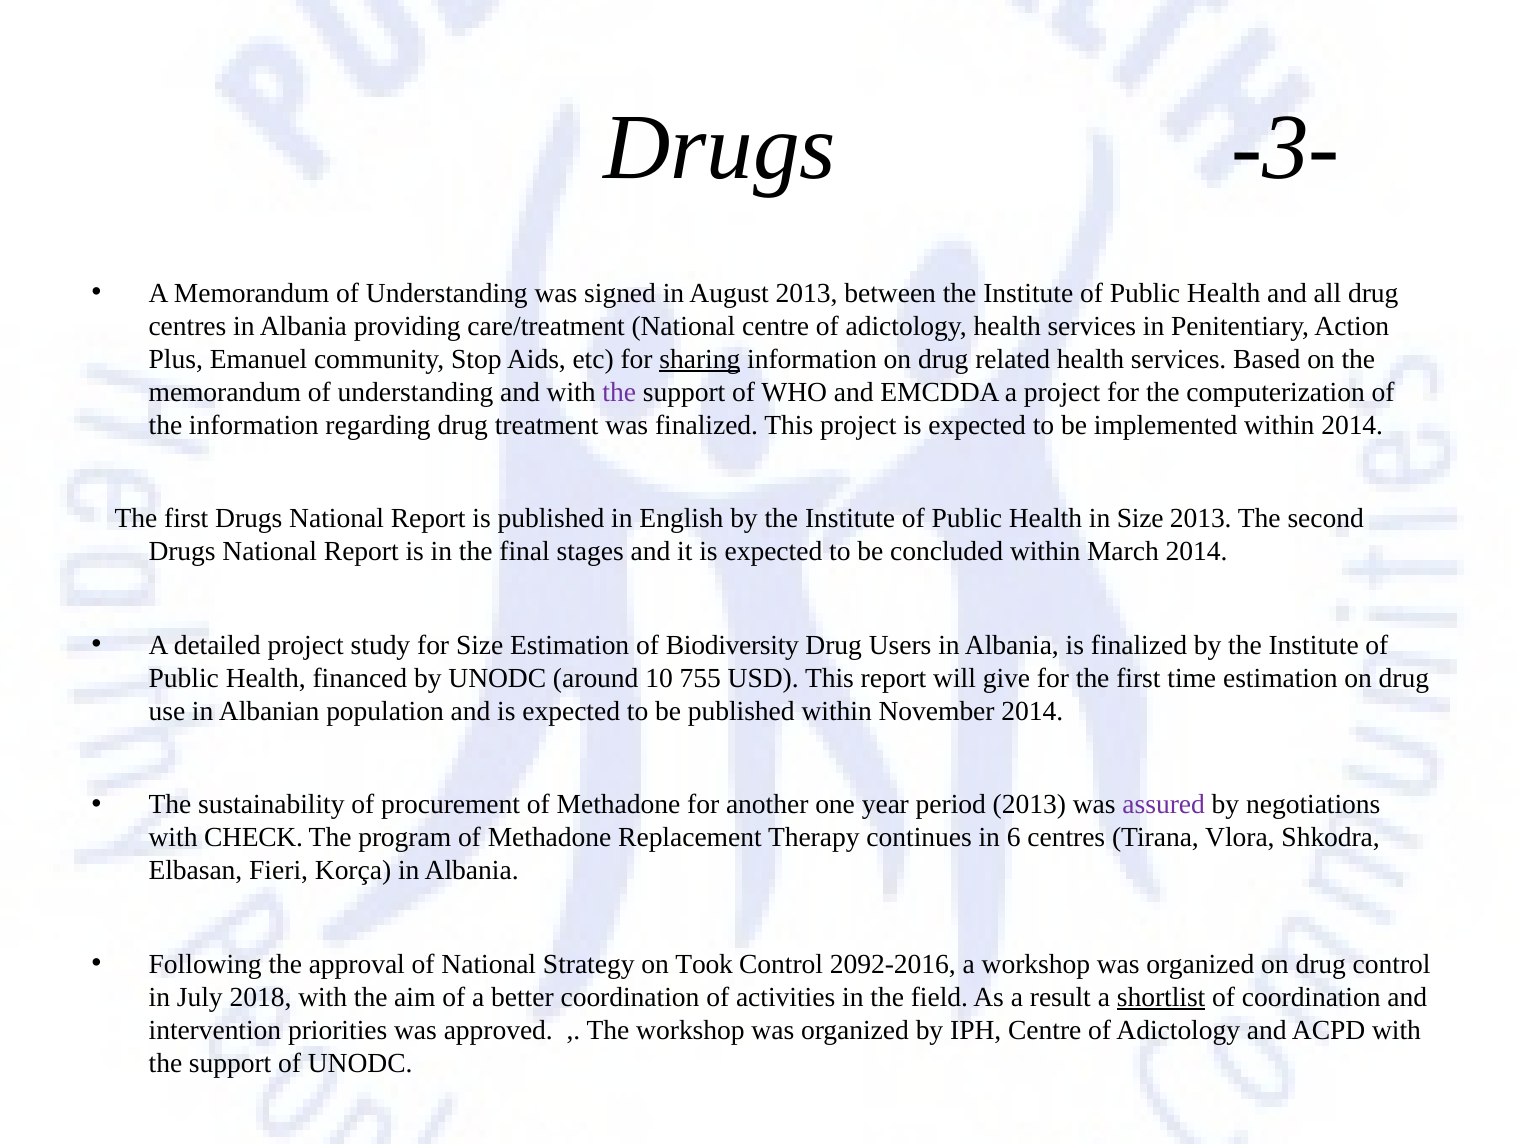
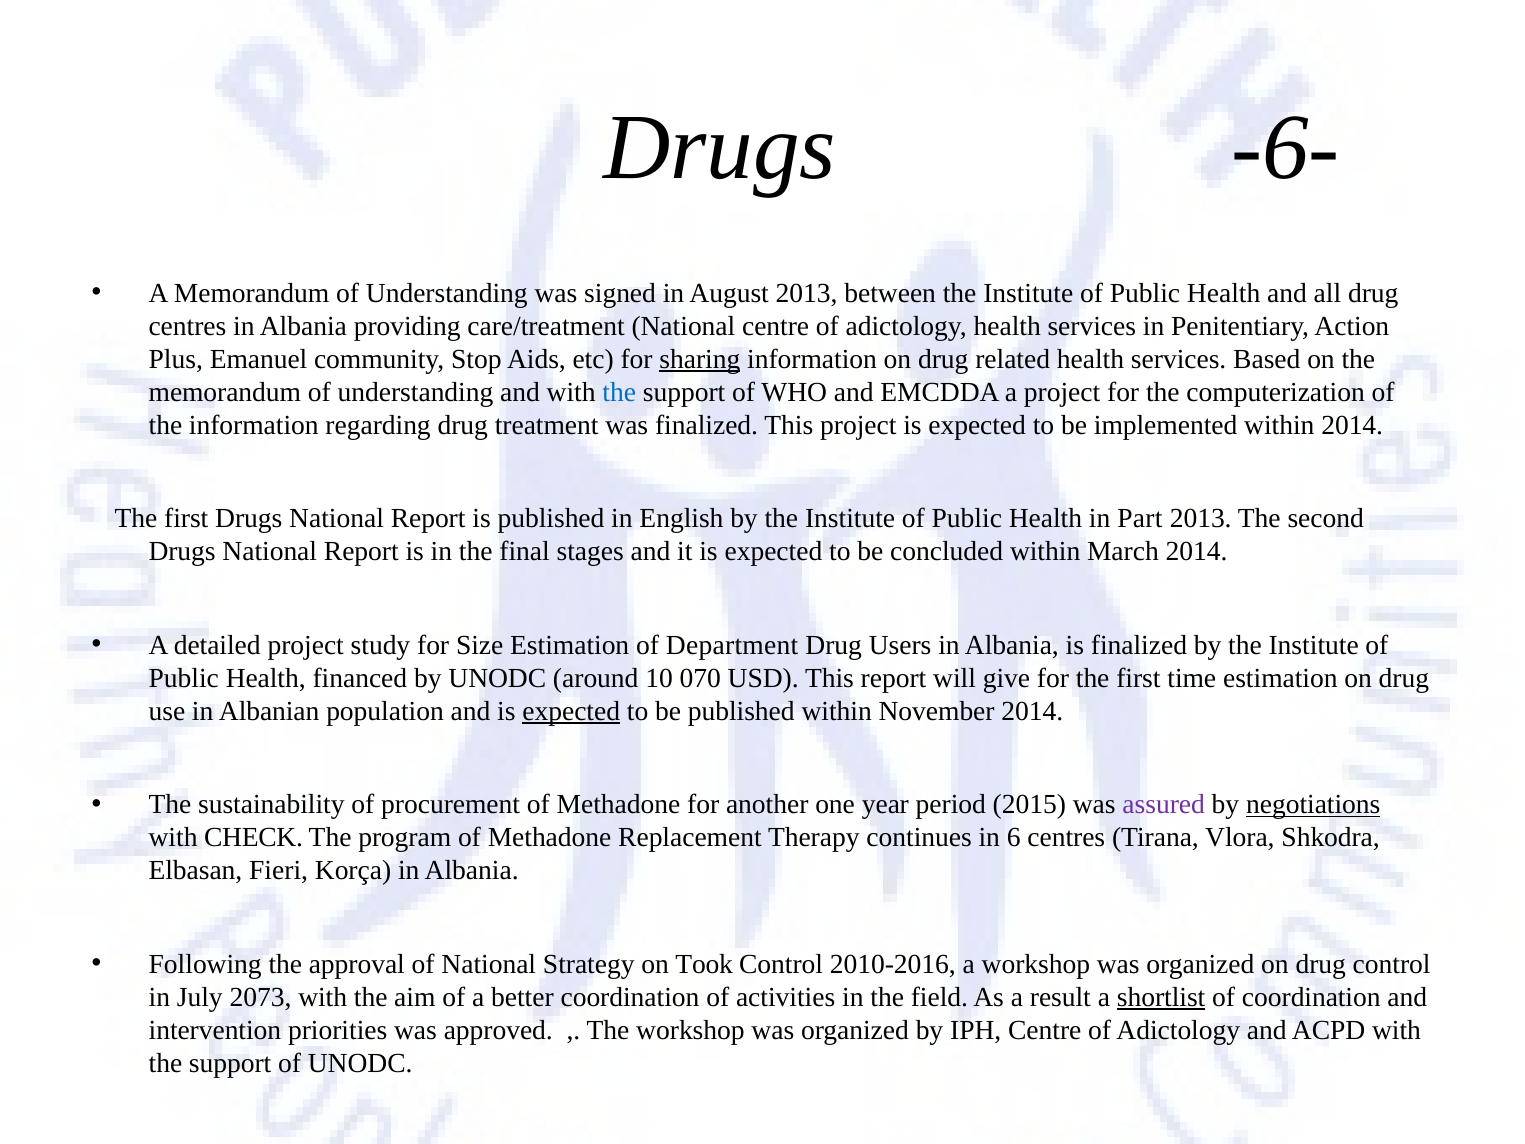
-3-: -3- -> -6-
the at (619, 392) colour: purple -> blue
in Size: Size -> Part
Biodiversity: Biodiversity -> Department
755: 755 -> 070
expected at (571, 711) underline: none -> present
period 2013: 2013 -> 2015
negotiations underline: none -> present
2092-2016: 2092-2016 -> 2010-2016
2018: 2018 -> 2073
